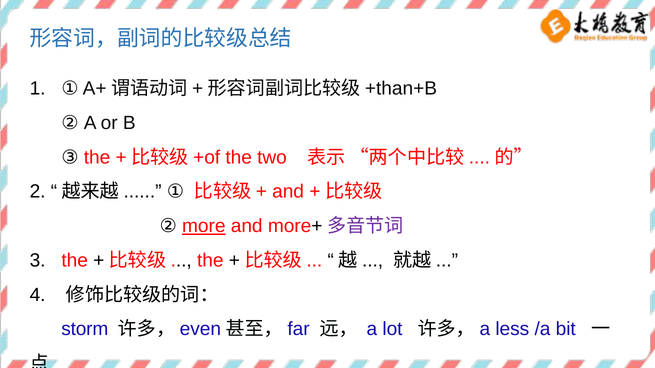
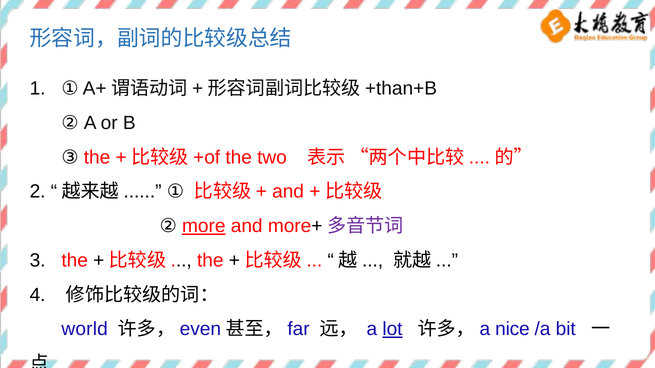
storm: storm -> world
lot underline: none -> present
less: less -> nice
